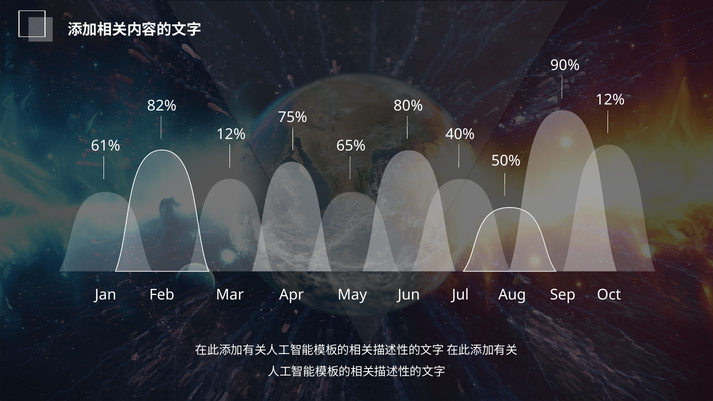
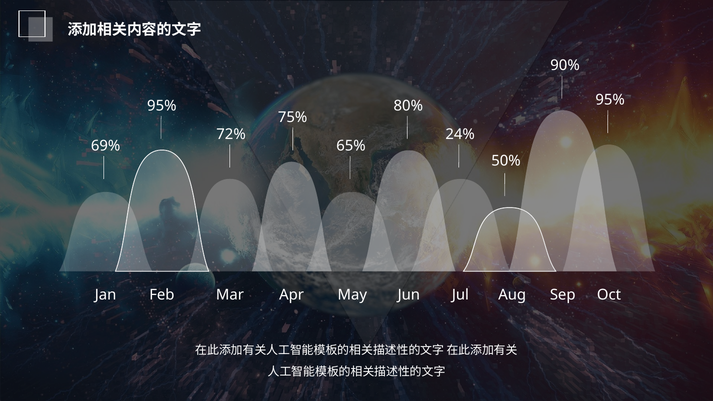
12% at (610, 100): 12% -> 95%
82% at (162, 106): 82% -> 95%
12% at (231, 134): 12% -> 72%
40%: 40% -> 24%
61%: 61% -> 69%
